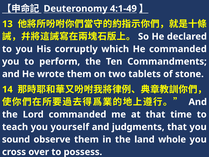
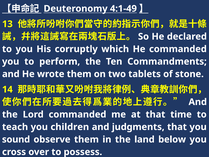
yourself: yourself -> children
whole: whole -> below
